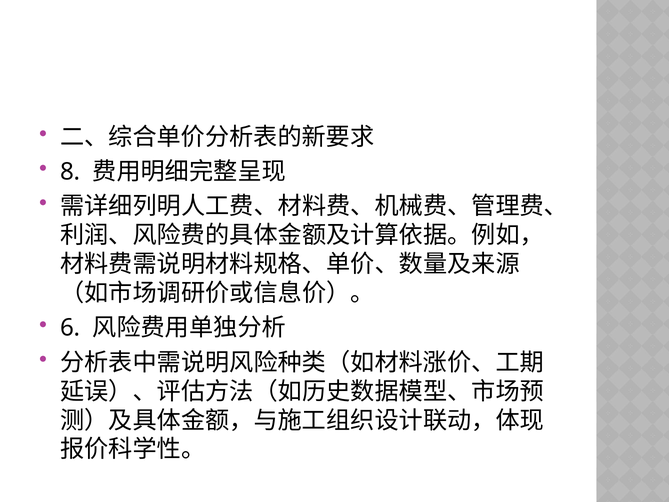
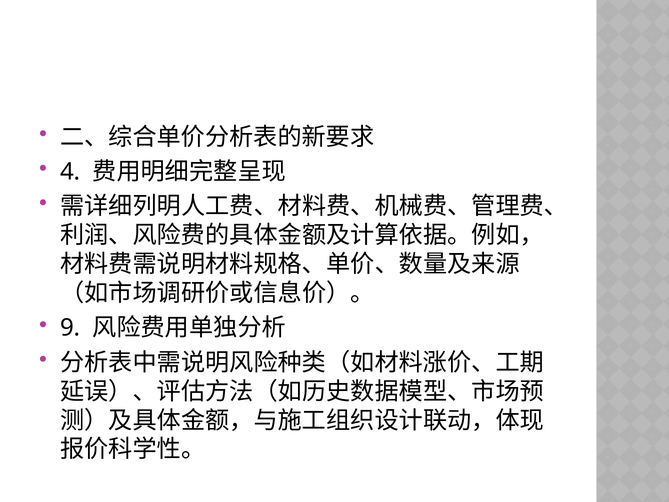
8: 8 -> 4
6: 6 -> 9
